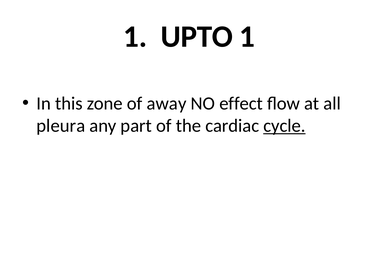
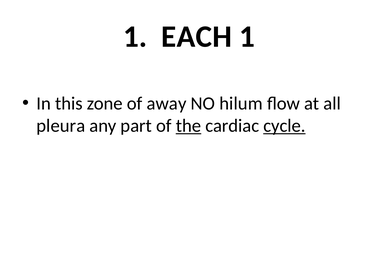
UPTO: UPTO -> EACH
effect: effect -> hilum
the underline: none -> present
